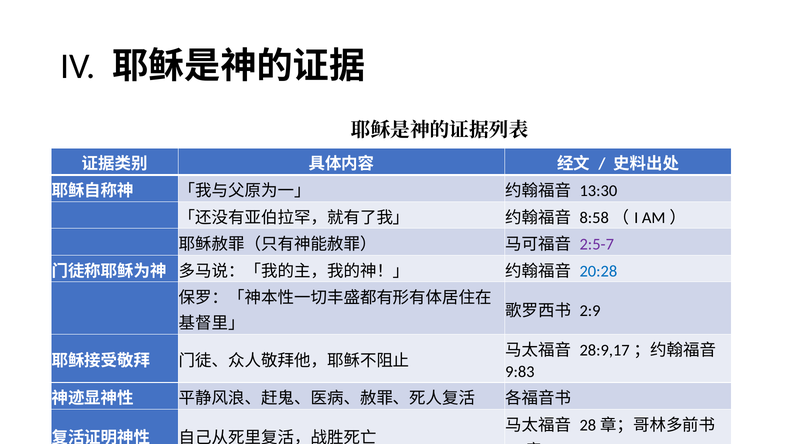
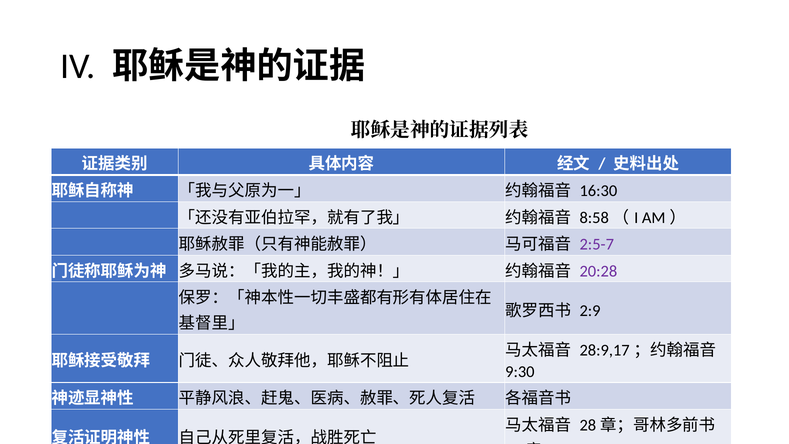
13:30: 13:30 -> 16:30
20:28 colour: blue -> purple
9:83: 9:83 -> 9:30
